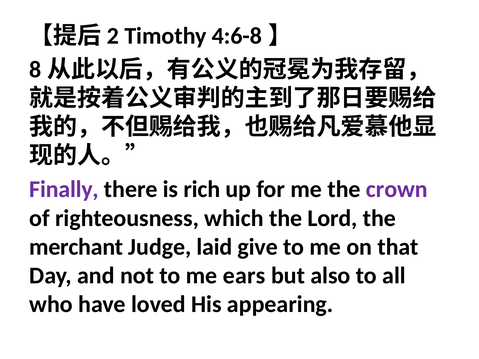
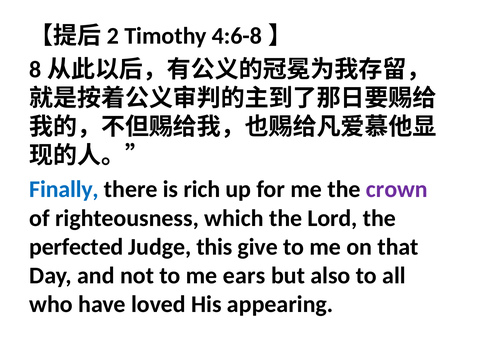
Finally colour: purple -> blue
merchant: merchant -> perfected
laid: laid -> this
